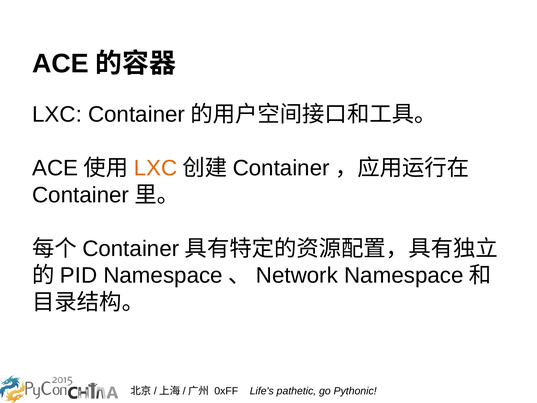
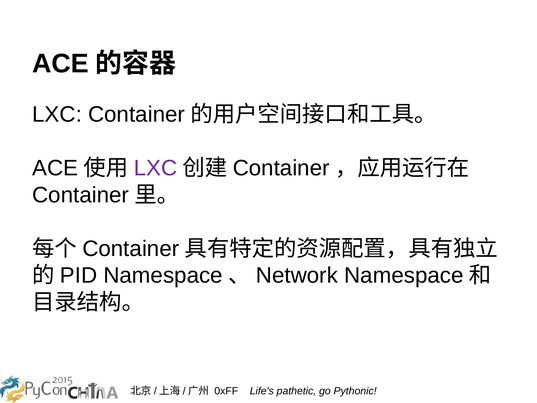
LXC at (155, 168) colour: orange -> purple
